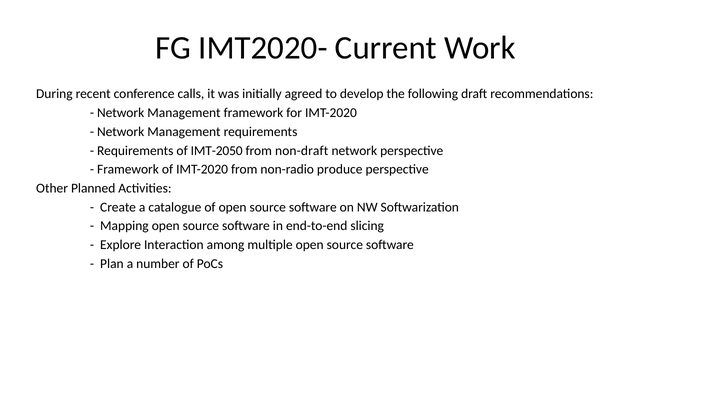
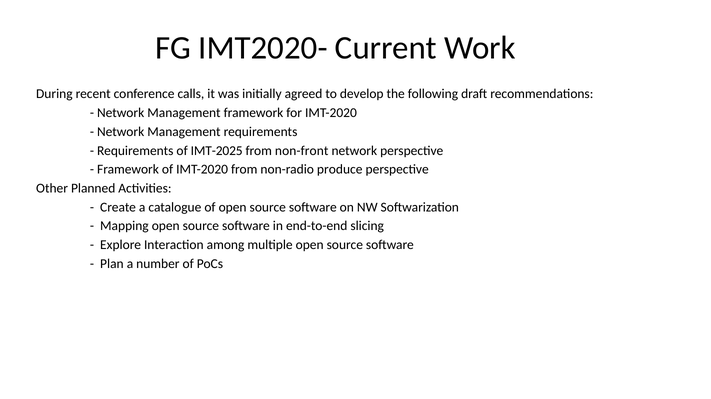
IMT-2050: IMT-2050 -> IMT-2025
non-draft: non-draft -> non-front
